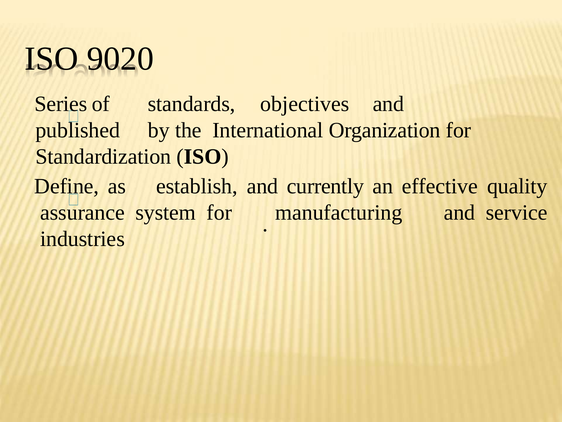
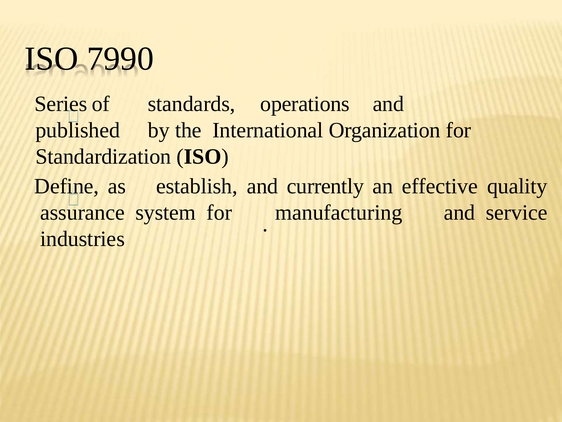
9020: 9020 -> 7990
objectives: objectives -> operations
